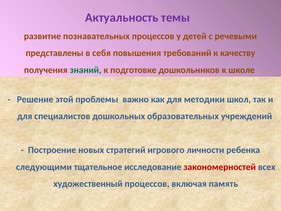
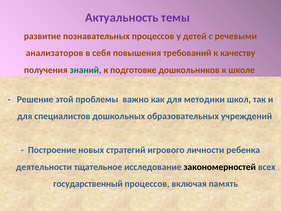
представлены: представлены -> анализаторов
следующими: следующими -> деятельности
закономерностей colour: red -> black
художественный: художественный -> государственный
